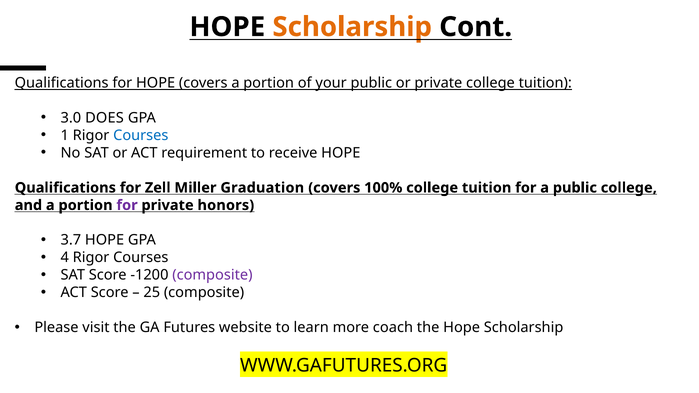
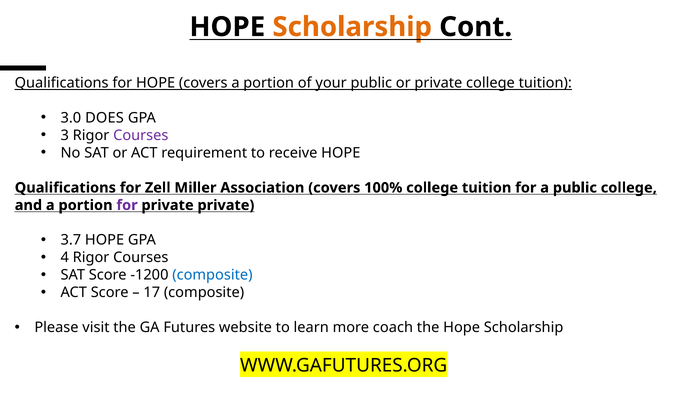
1: 1 -> 3
Courses at (141, 135) colour: blue -> purple
Graduation: Graduation -> Association
private honors: honors -> private
composite at (212, 275) colour: purple -> blue
25: 25 -> 17
